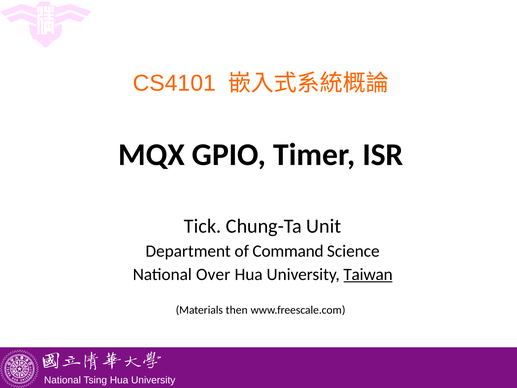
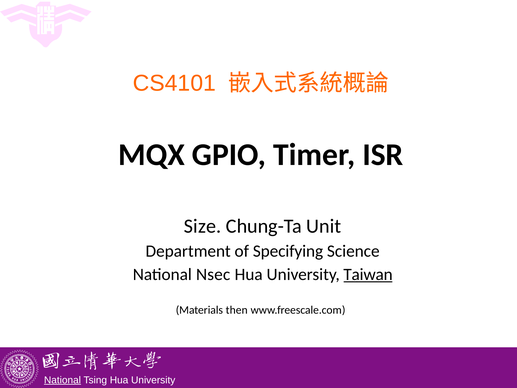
Tick: Tick -> Size
Command: Command -> Specifying
Over: Over -> Nsec
National at (63, 380) underline: none -> present
